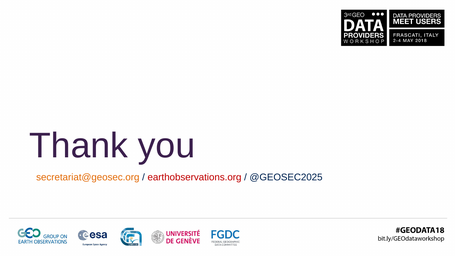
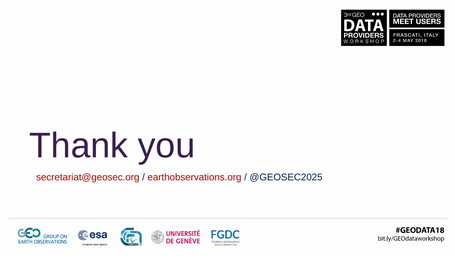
secretariat@geosec.org colour: orange -> red
